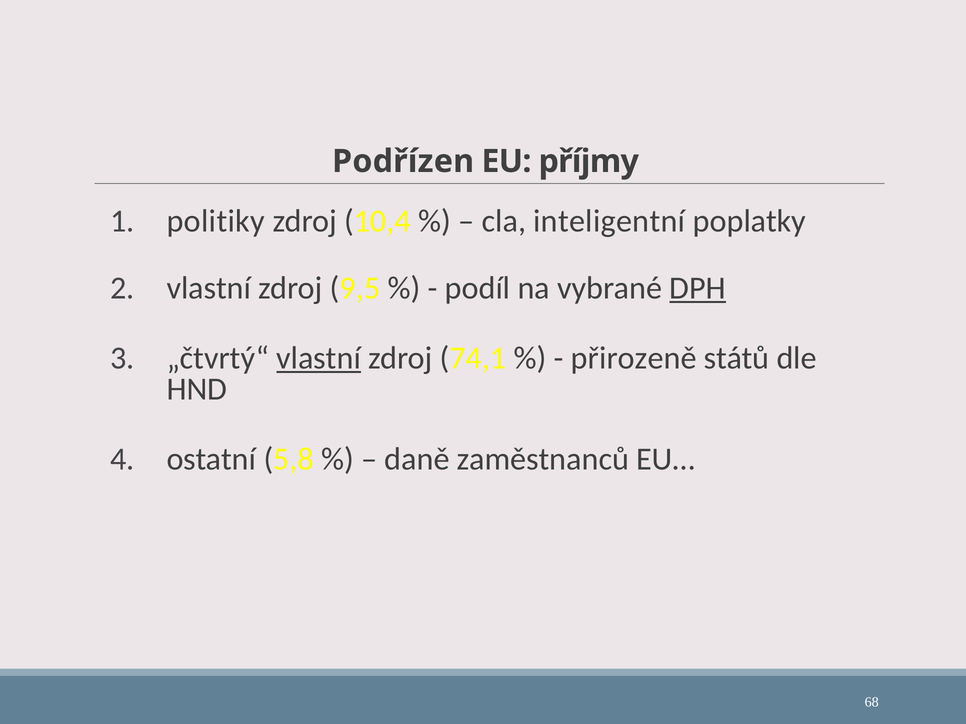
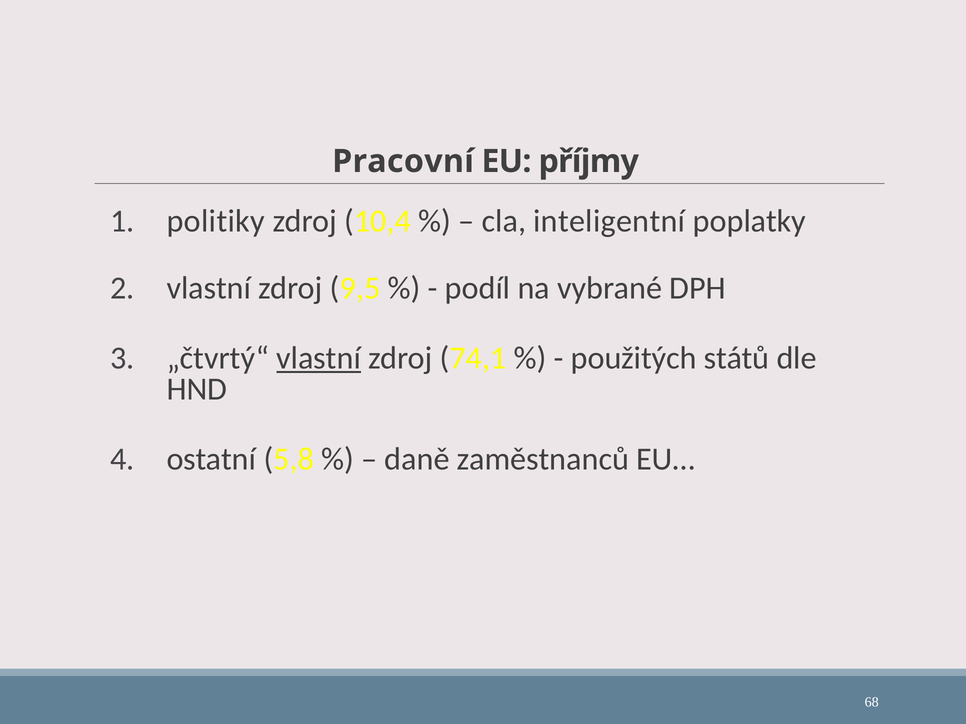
Podřízen: Podřízen -> Pracovní
DPH underline: present -> none
přirozeně: přirozeně -> použitých
